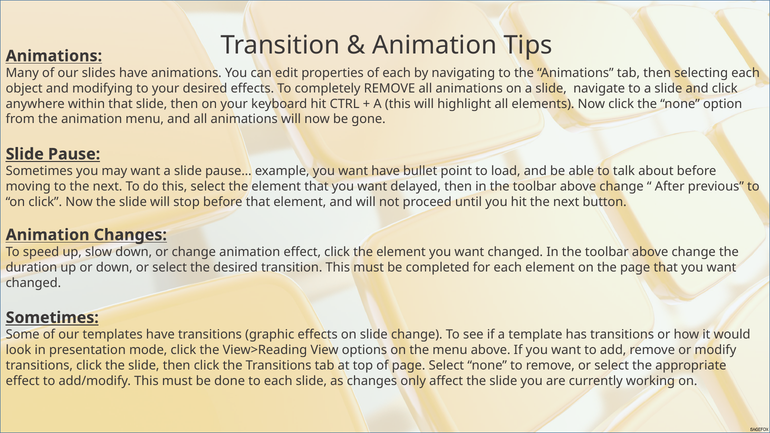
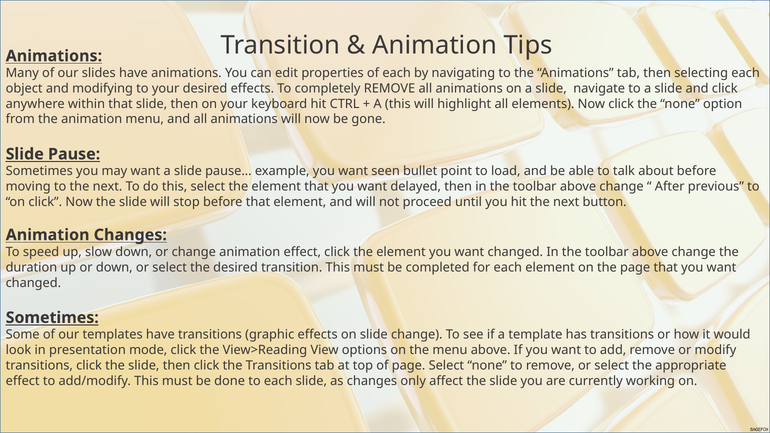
want have: have -> seen
